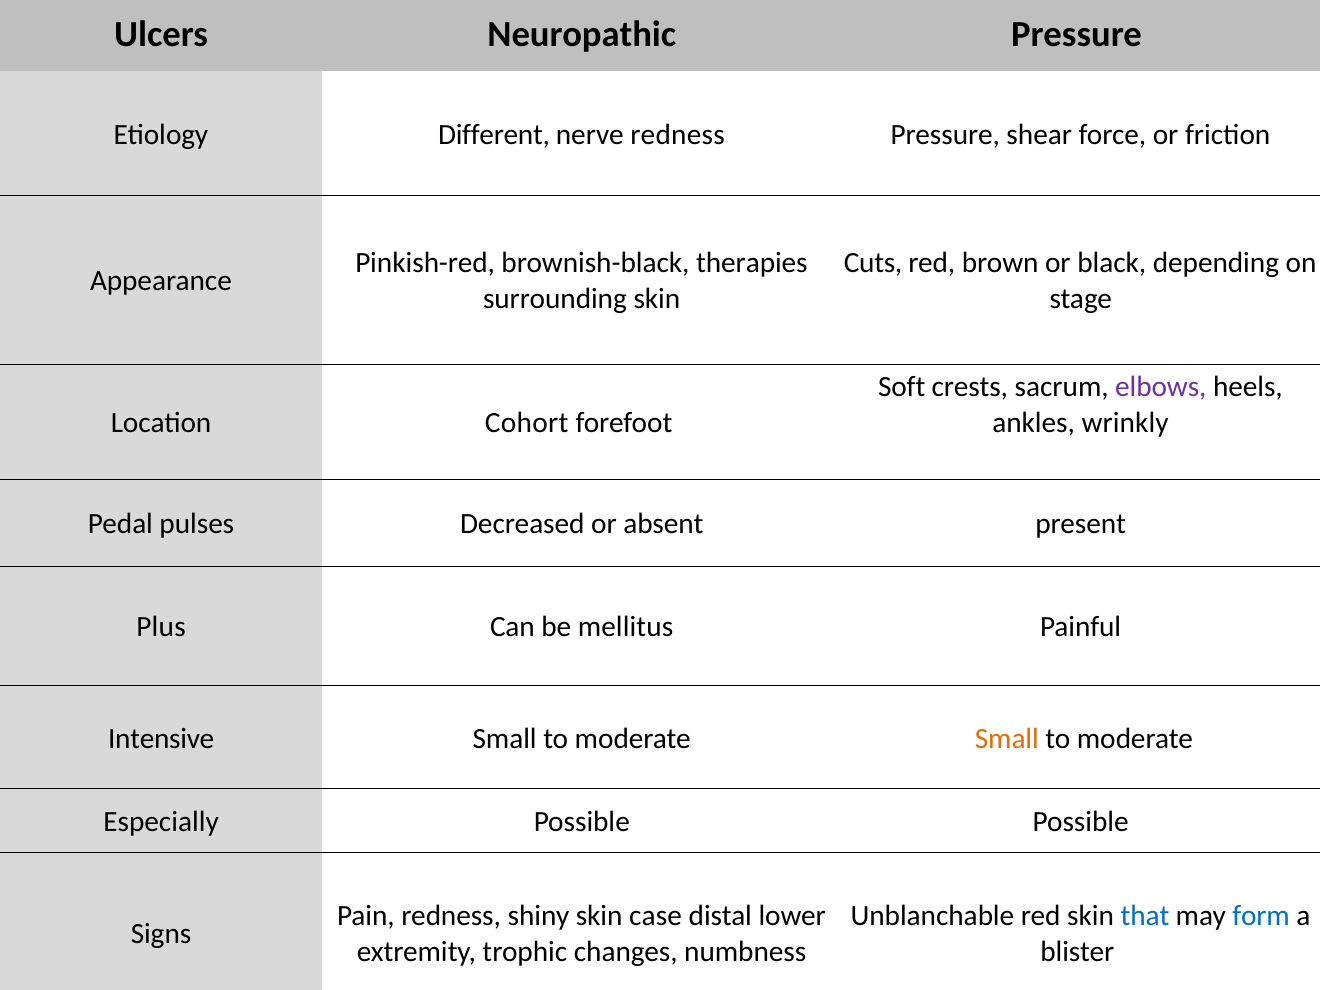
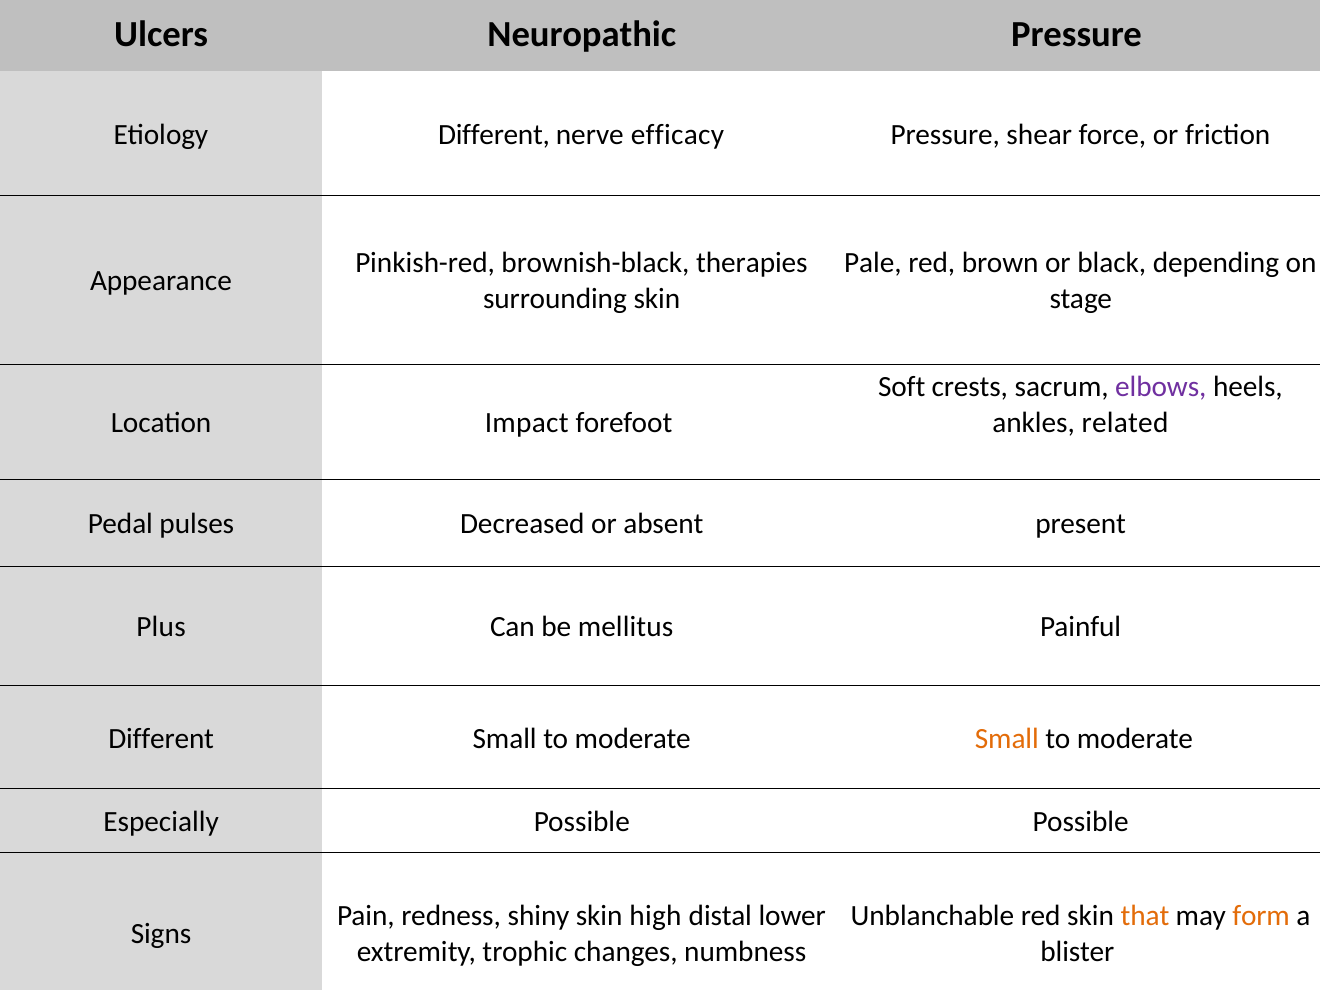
nerve redness: redness -> efficacy
Cuts: Cuts -> Pale
Cohort: Cohort -> Impact
wrinkly: wrinkly -> related
Intensive at (161, 738): Intensive -> Different
case: case -> high
that colour: blue -> orange
form colour: blue -> orange
